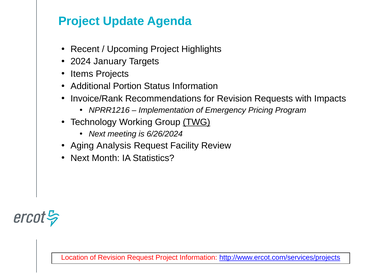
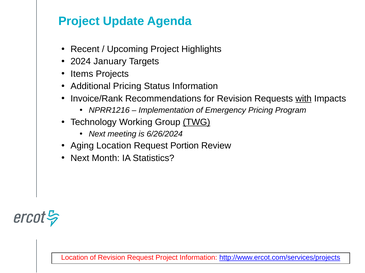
Additional Portion: Portion -> Pricing
with underline: none -> present
Aging Analysis: Analysis -> Location
Facility: Facility -> Portion
